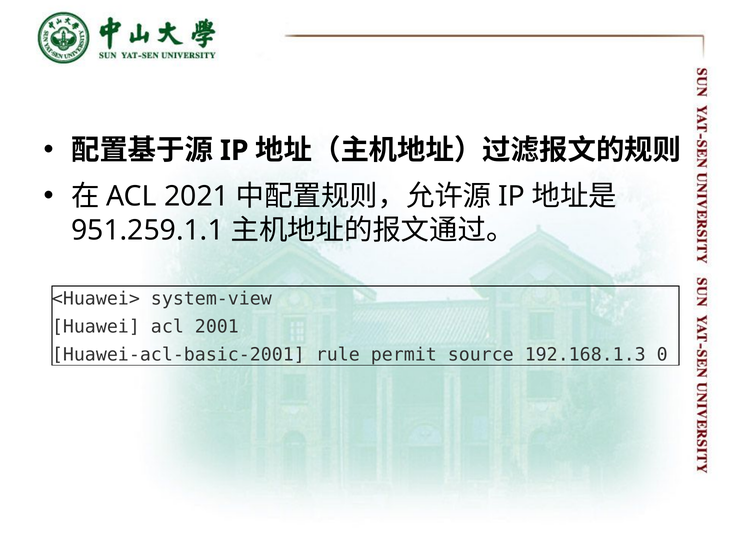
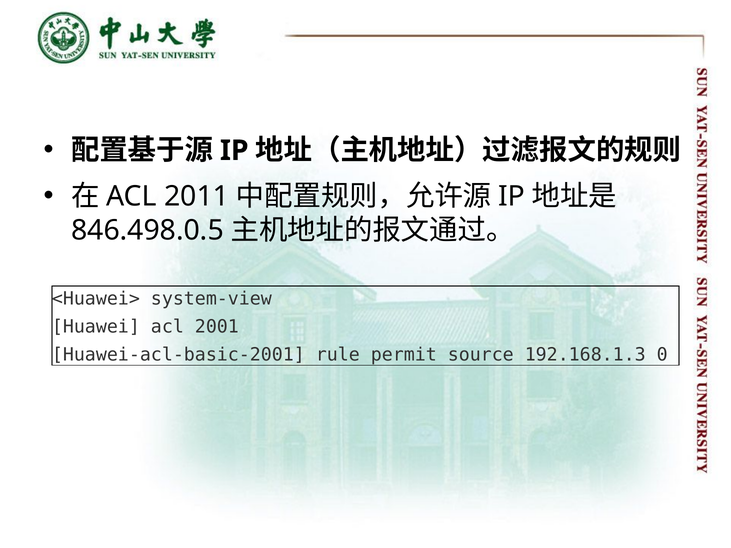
2021: 2021 -> 2011
951.259.1.1: 951.259.1.1 -> 846.498.0.5
